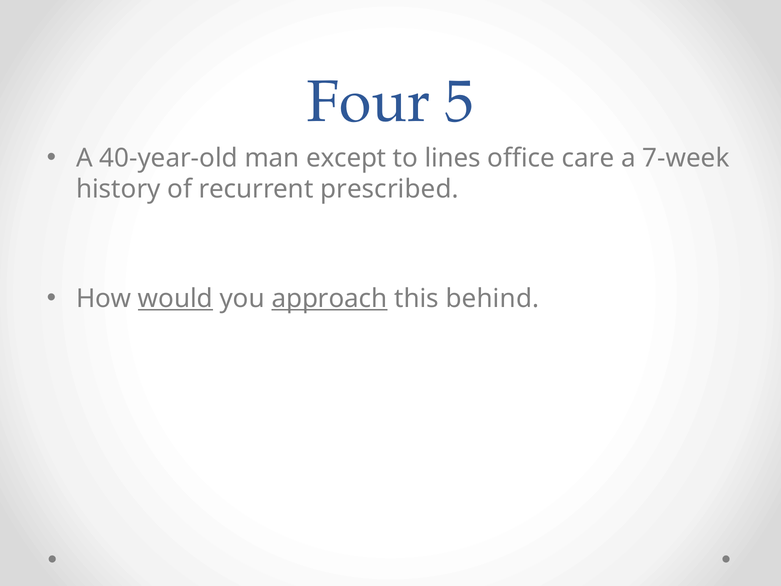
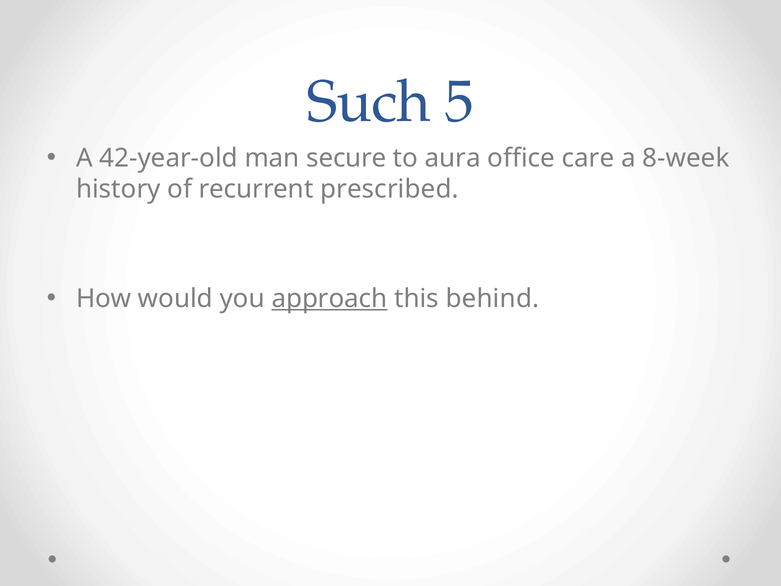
Four: Four -> Such
40-year-old: 40-year-old -> 42-year-old
except: except -> secure
lines: lines -> aura
7-week: 7-week -> 8-week
would underline: present -> none
